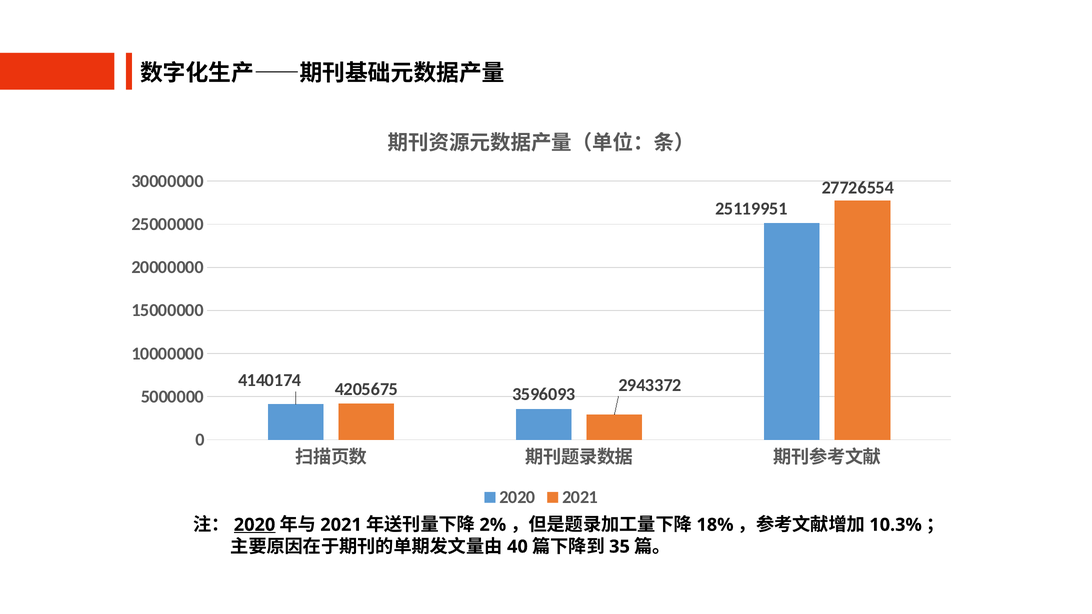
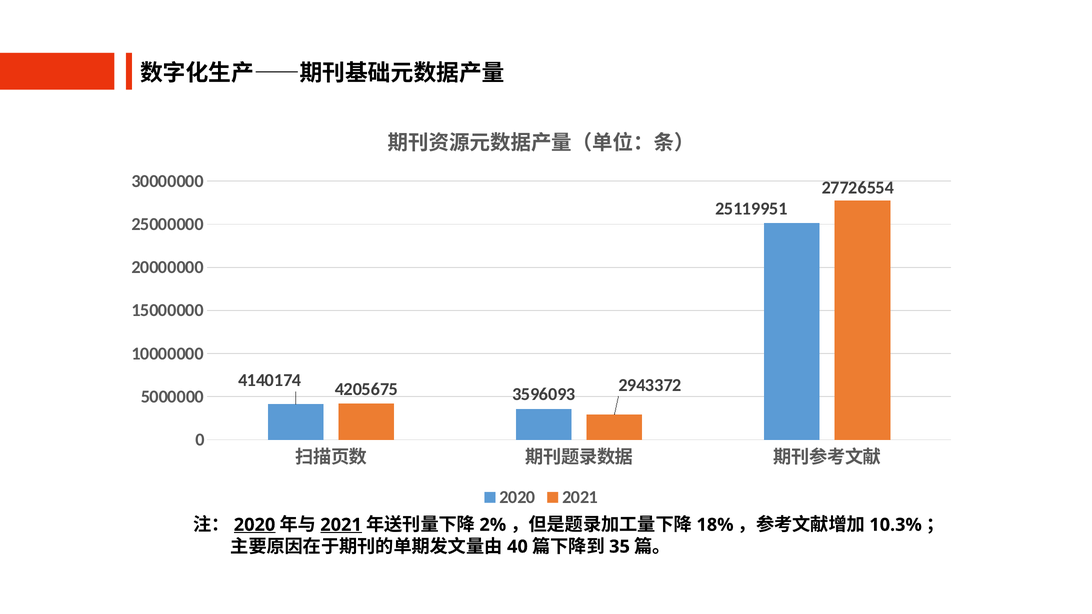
2021 at (341, 525) underline: none -> present
